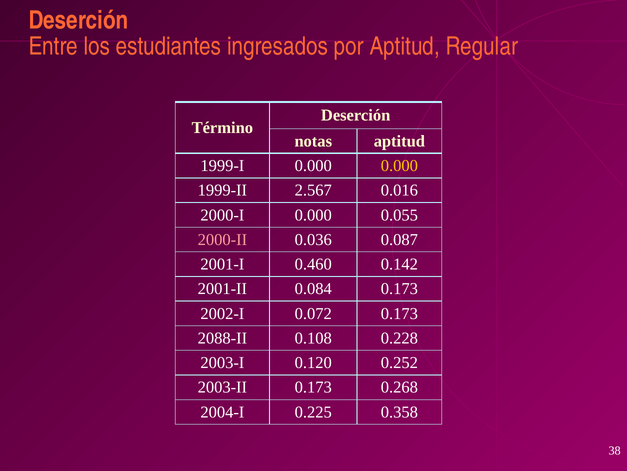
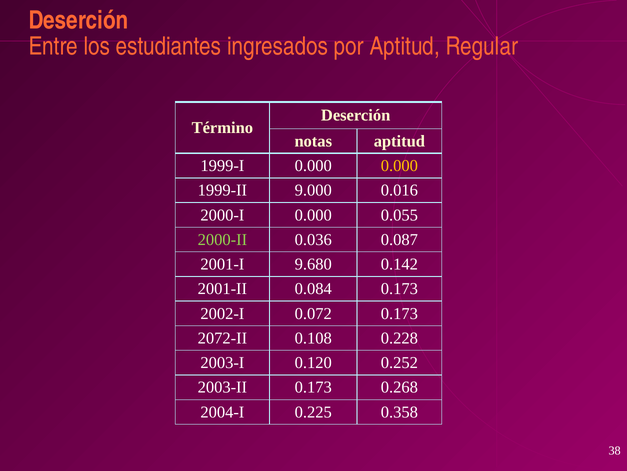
2.567: 2.567 -> 9.000
2000-II colour: pink -> light green
0.460: 0.460 -> 9.680
2088-II: 2088-II -> 2072-II
